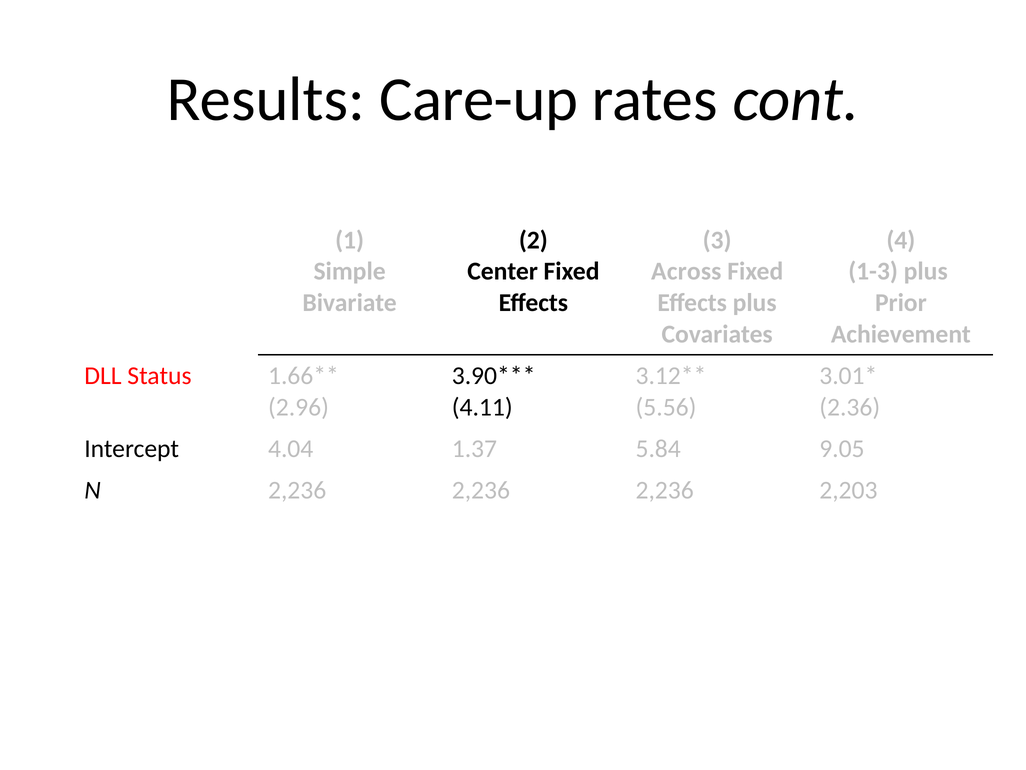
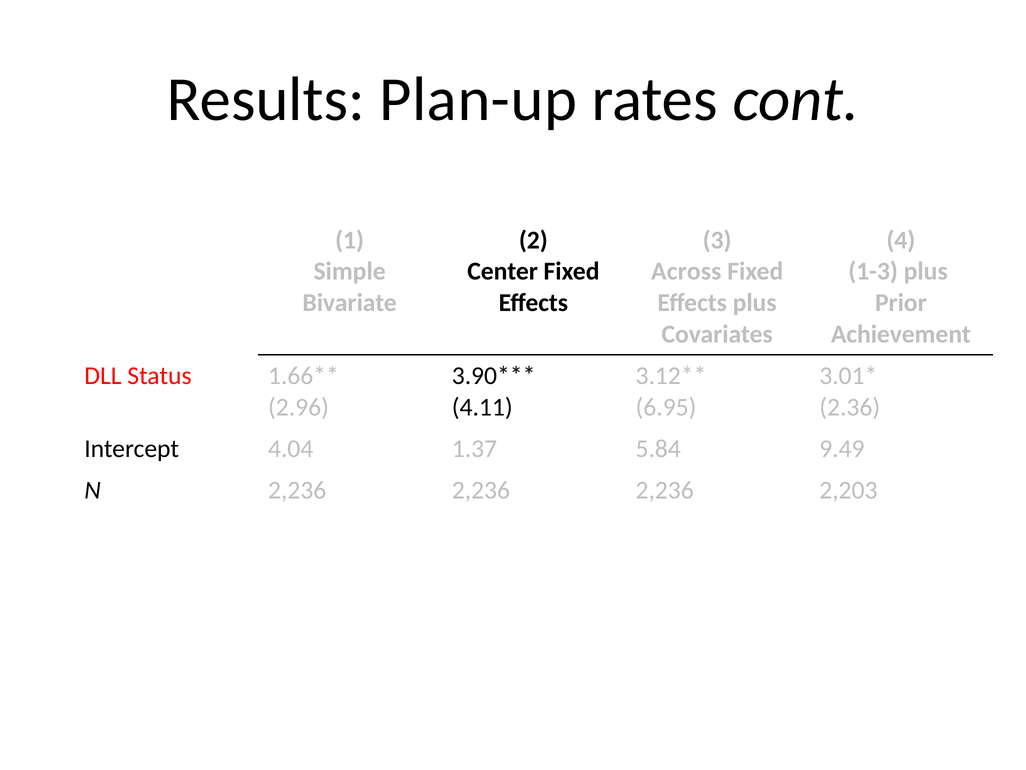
Care-up: Care-up -> Plan-up
5.56: 5.56 -> 6.95
9.05: 9.05 -> 9.49
